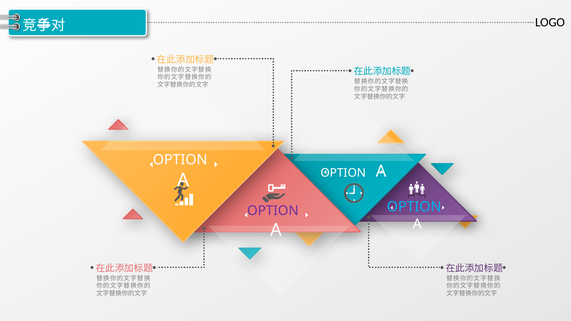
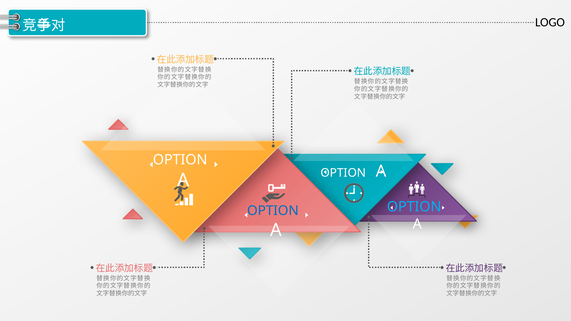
OPTION at (273, 211) colour: purple -> blue
